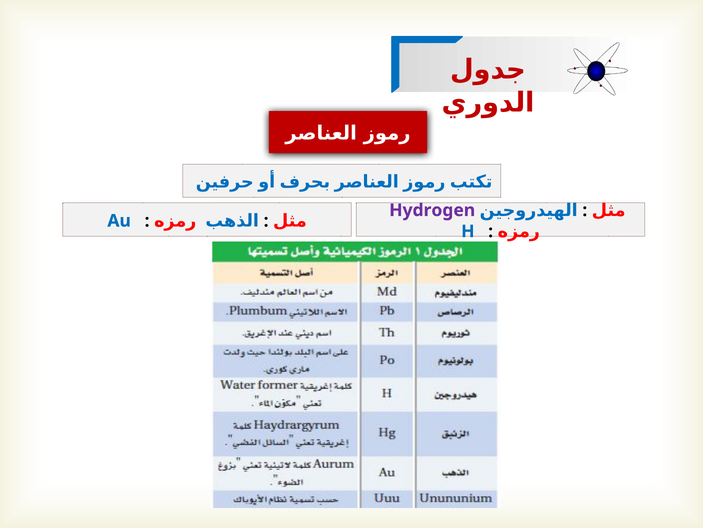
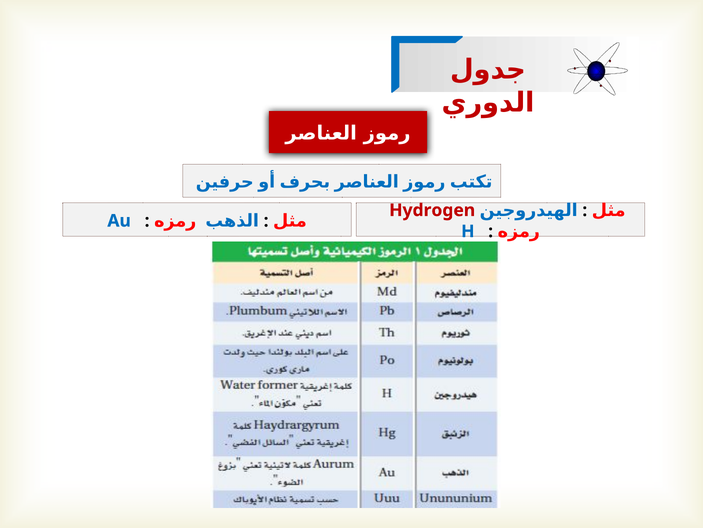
Hydrogen colour: purple -> red
